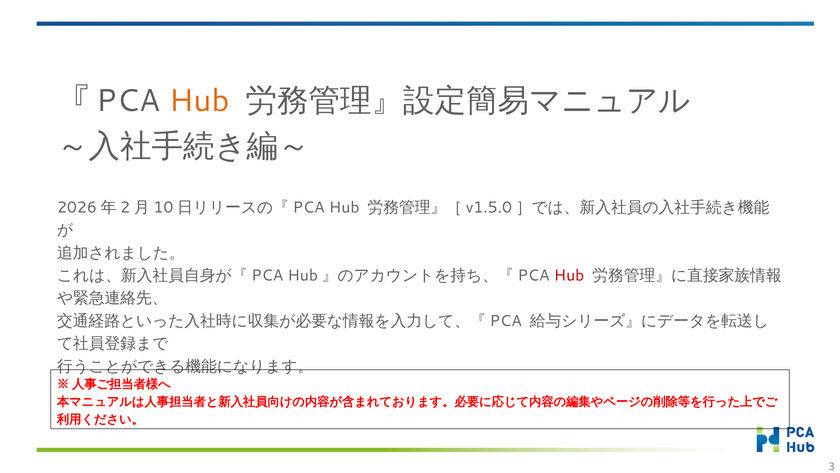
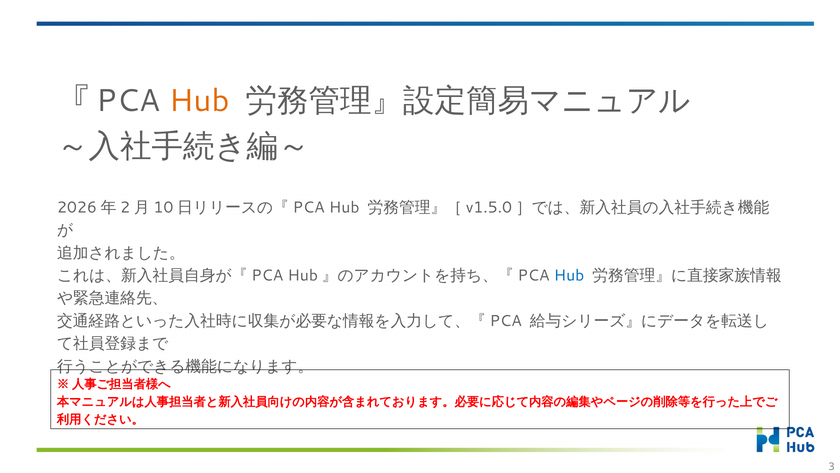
Hub at (569, 275) colour: red -> blue
